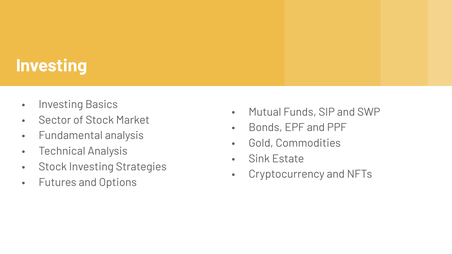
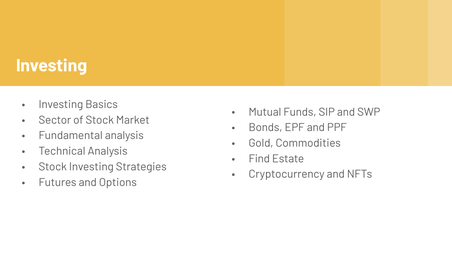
Sink: Sink -> Find
